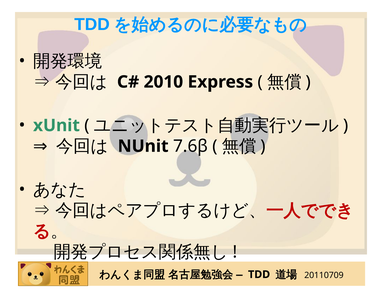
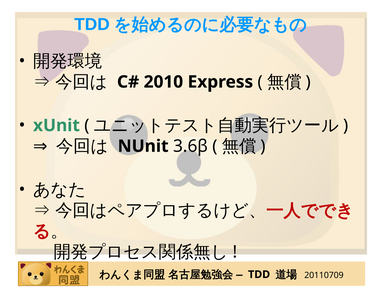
7.6β: 7.6β -> 3.6β
